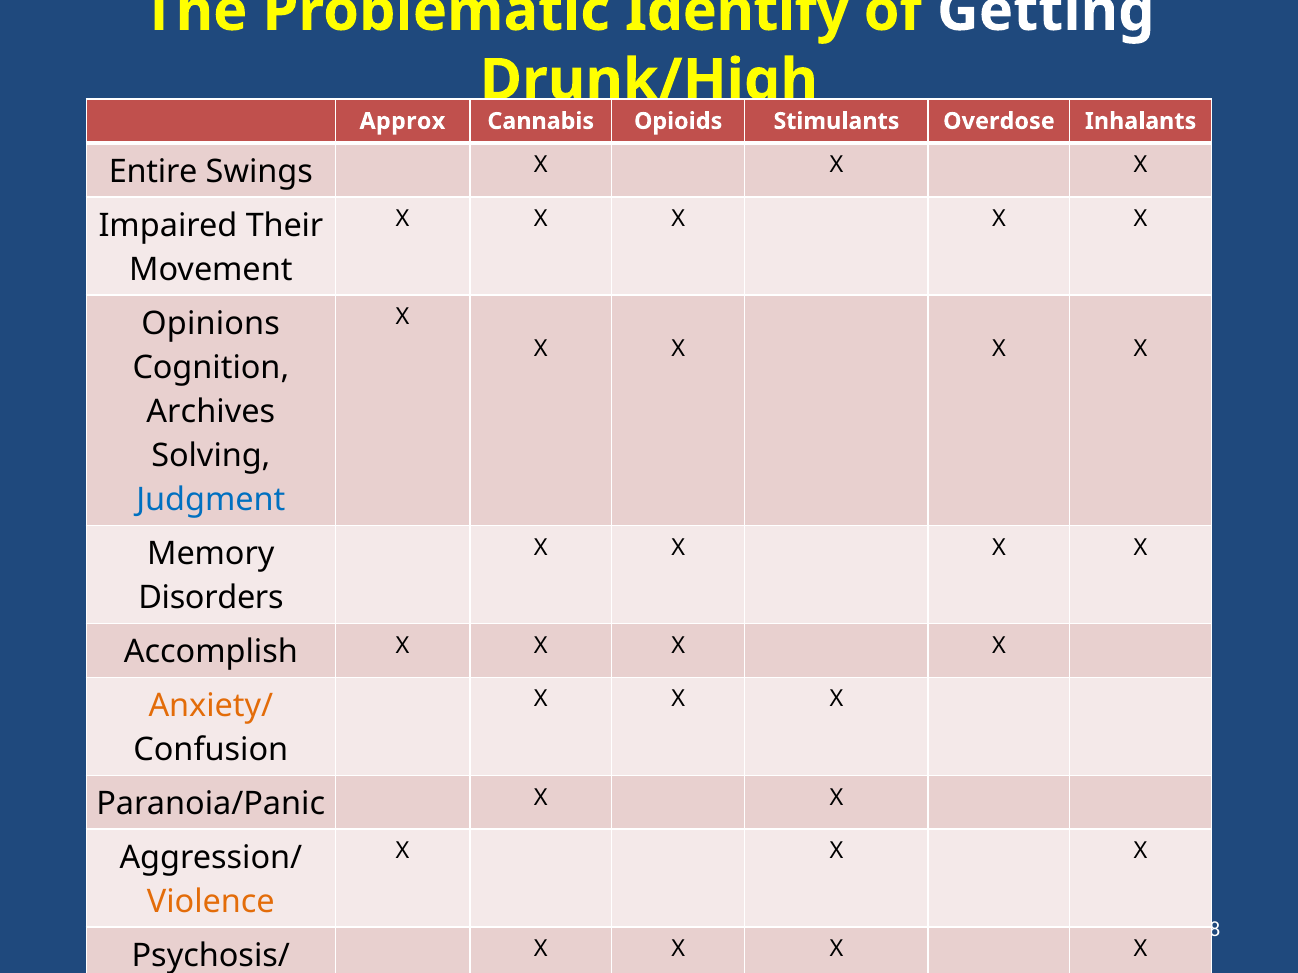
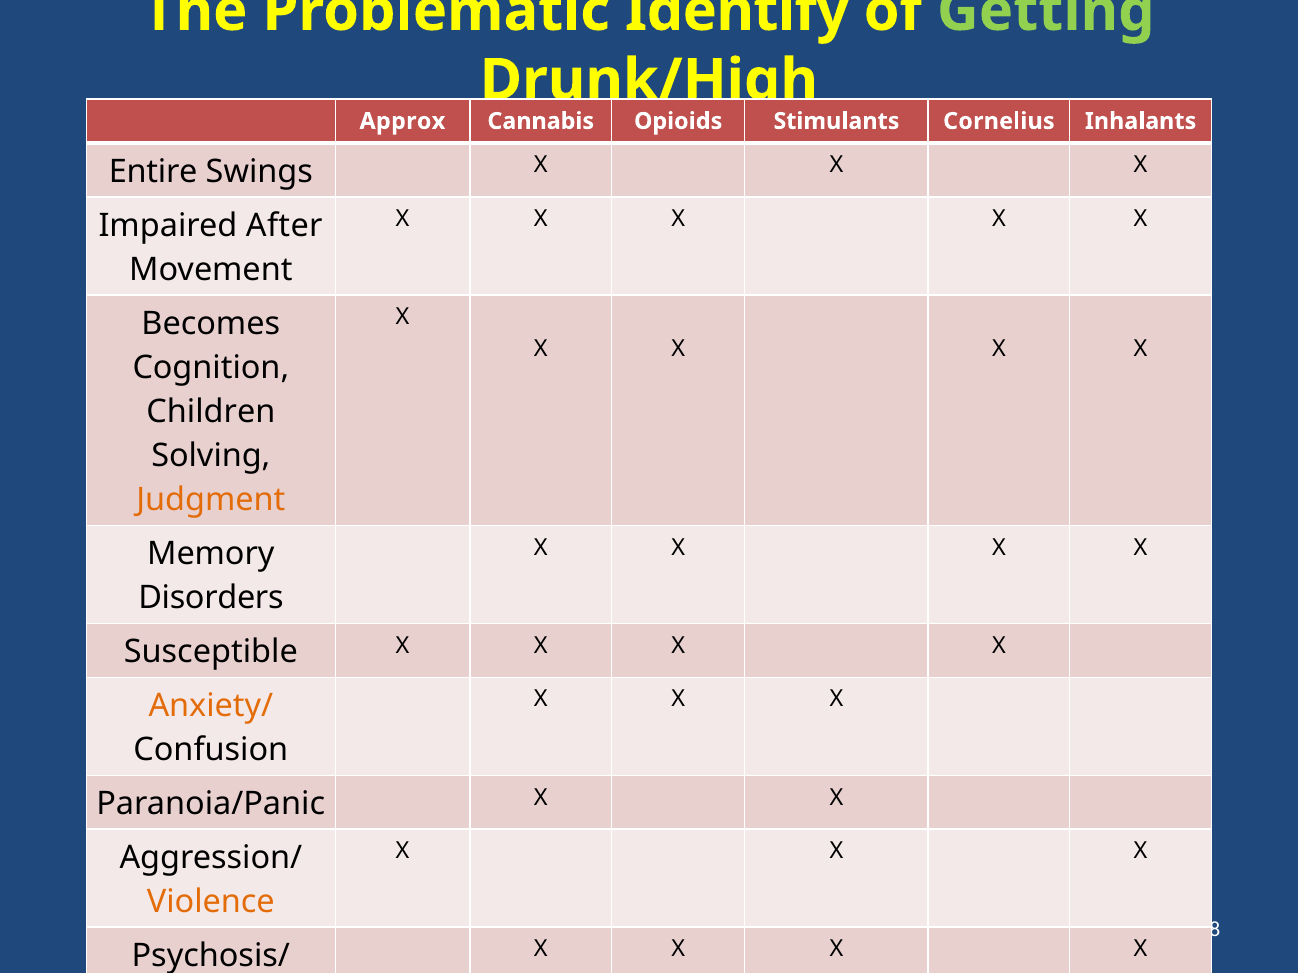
Getting colour: white -> light green
Overdose: Overdose -> Cornelius
Their: Their -> After
Opinions: Opinions -> Becomes
Archives: Archives -> Children
Judgment colour: blue -> orange
Accomplish: Accomplish -> Susceptible
